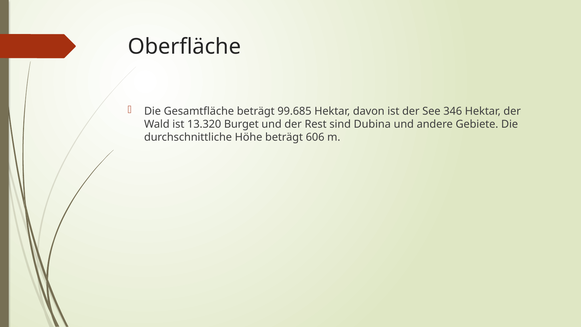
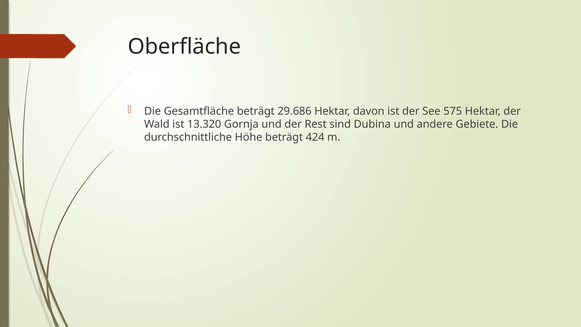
99.685: 99.685 -> 29.686
346: 346 -> 575
Burget: Burget -> Gornja
606: 606 -> 424
